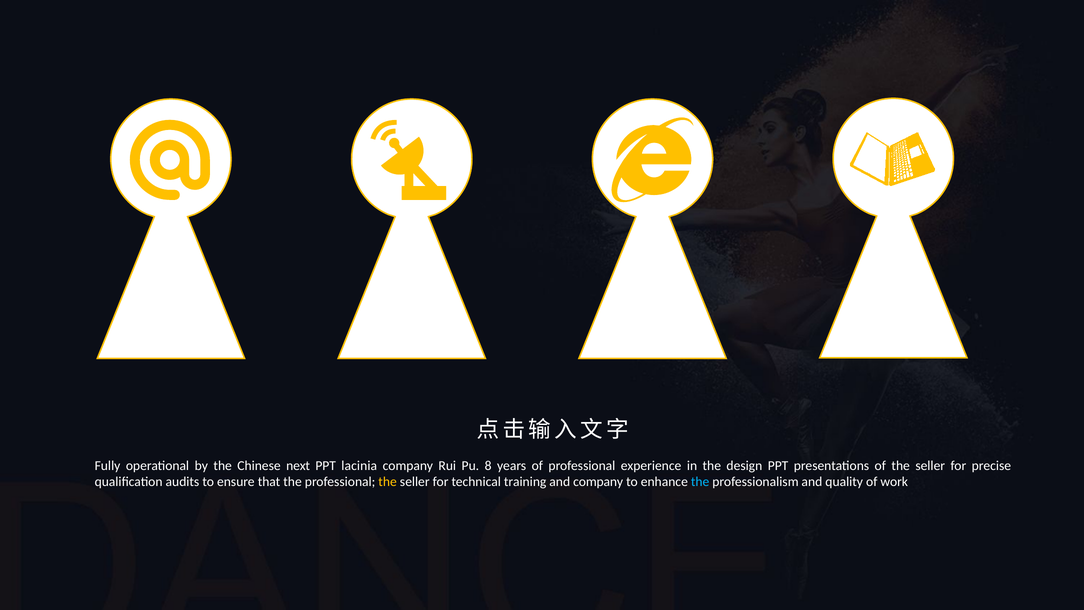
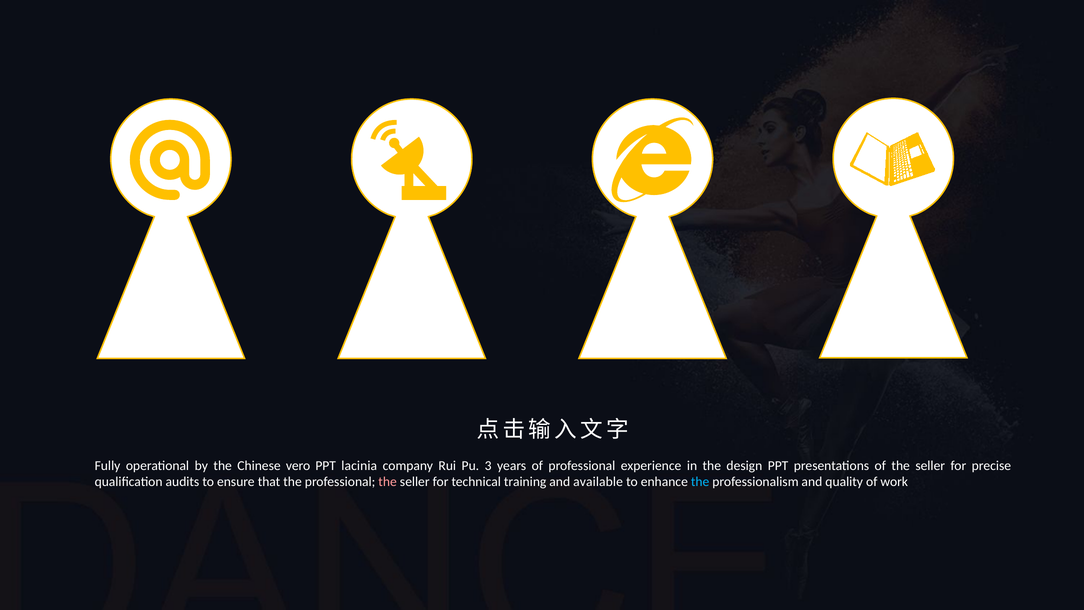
next: next -> vero
8: 8 -> 3
the at (388, 482) colour: yellow -> pink
and company: company -> available
